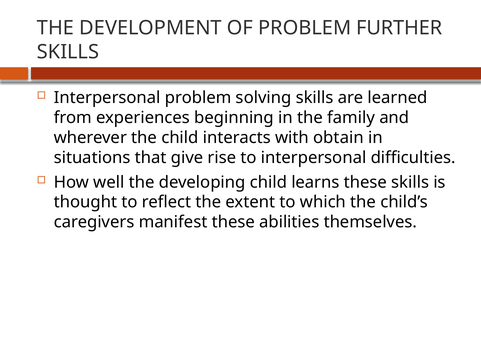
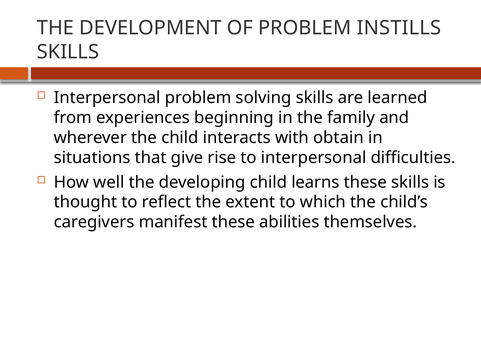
FURTHER: FURTHER -> INSTILLS
